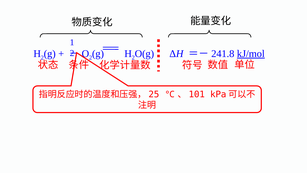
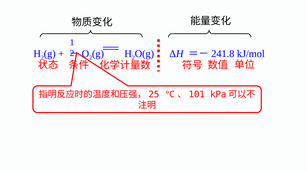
kJ/mol underline: present -> none
